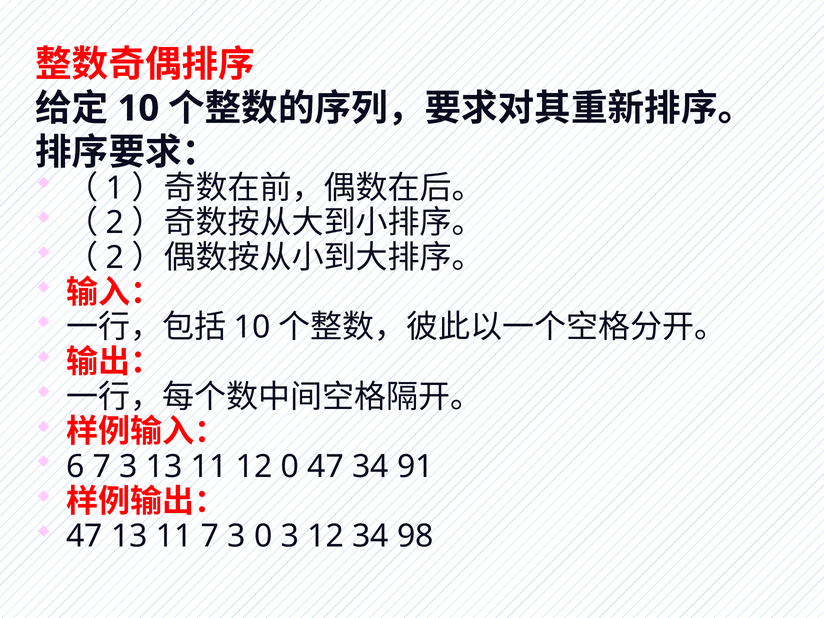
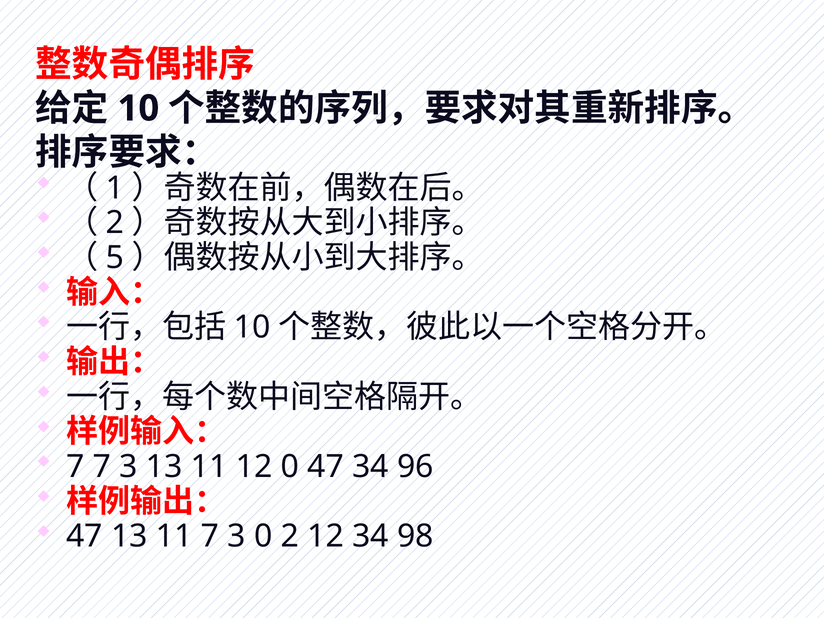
2 at (115, 258): 2 -> 5
6 at (75, 467): 6 -> 7
91: 91 -> 96
0 3: 3 -> 2
